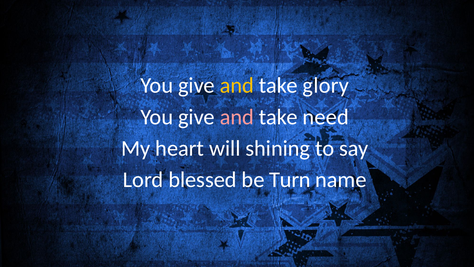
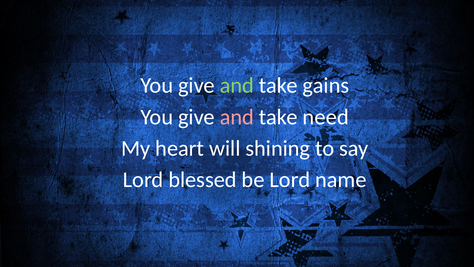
and at (237, 85) colour: yellow -> light green
glory: glory -> gains
be Turn: Turn -> Lord
